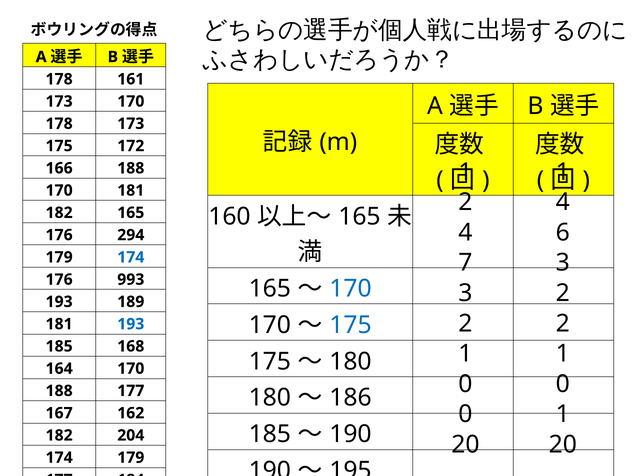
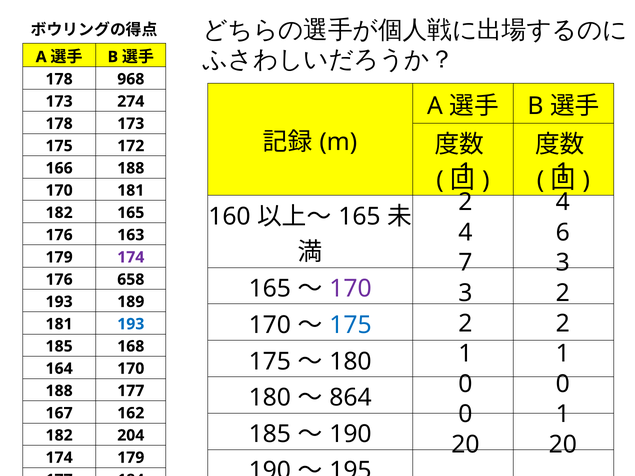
161: 161 -> 968
173 170: 170 -> 274
294: 294 -> 163
174 at (131, 257) colour: blue -> purple
993: 993 -> 658
170 at (350, 289) colour: blue -> purple
186: 186 -> 864
